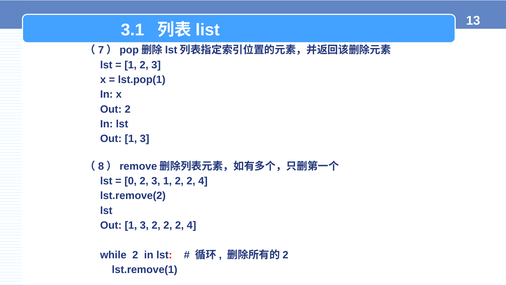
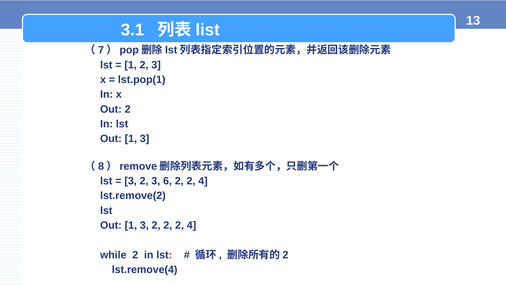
0 at (131, 181): 0 -> 3
3 1: 1 -> 6
lst.remove(1: lst.remove(1 -> lst.remove(4
